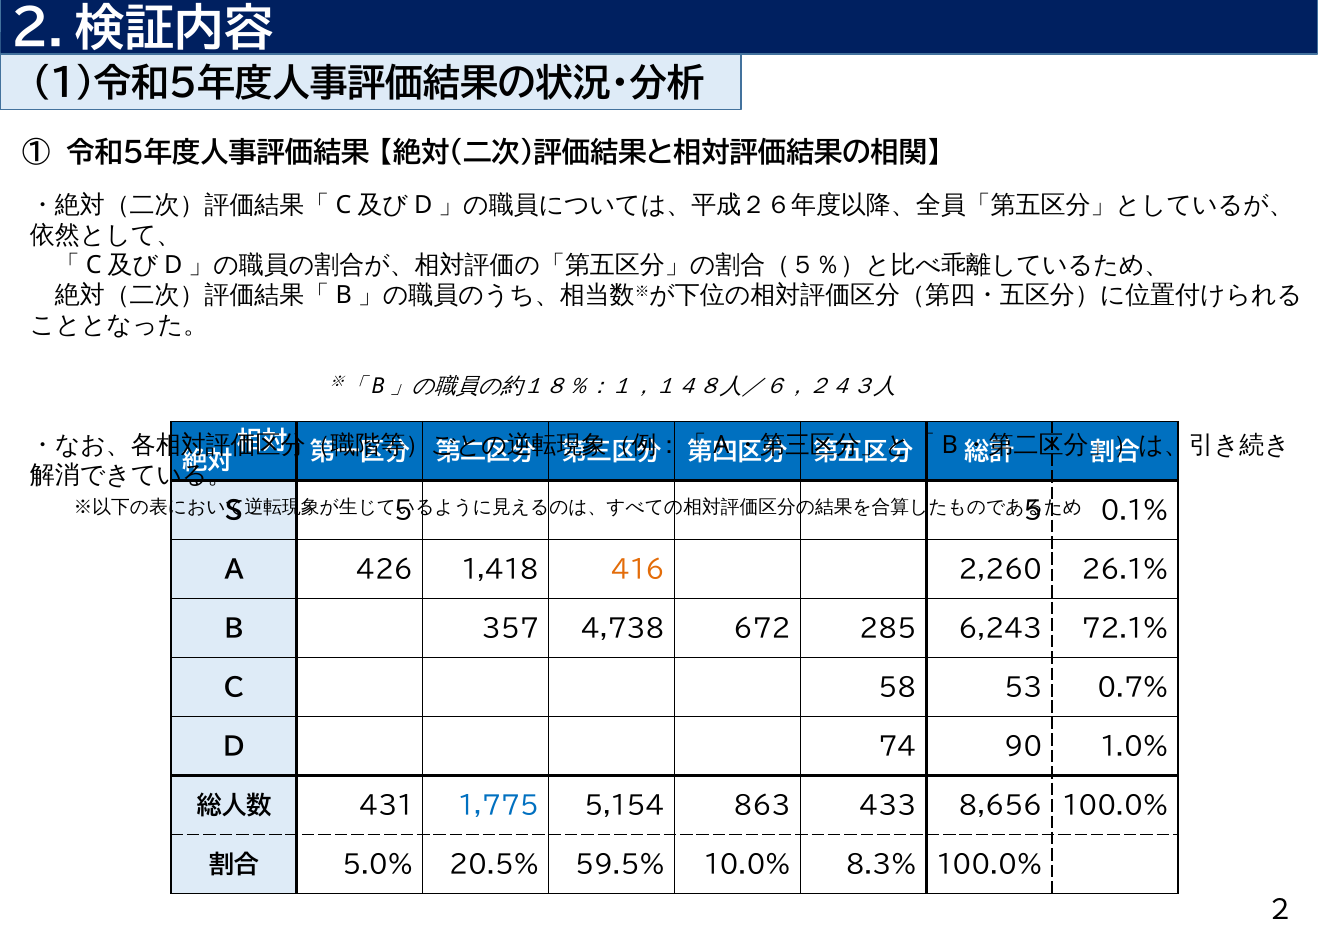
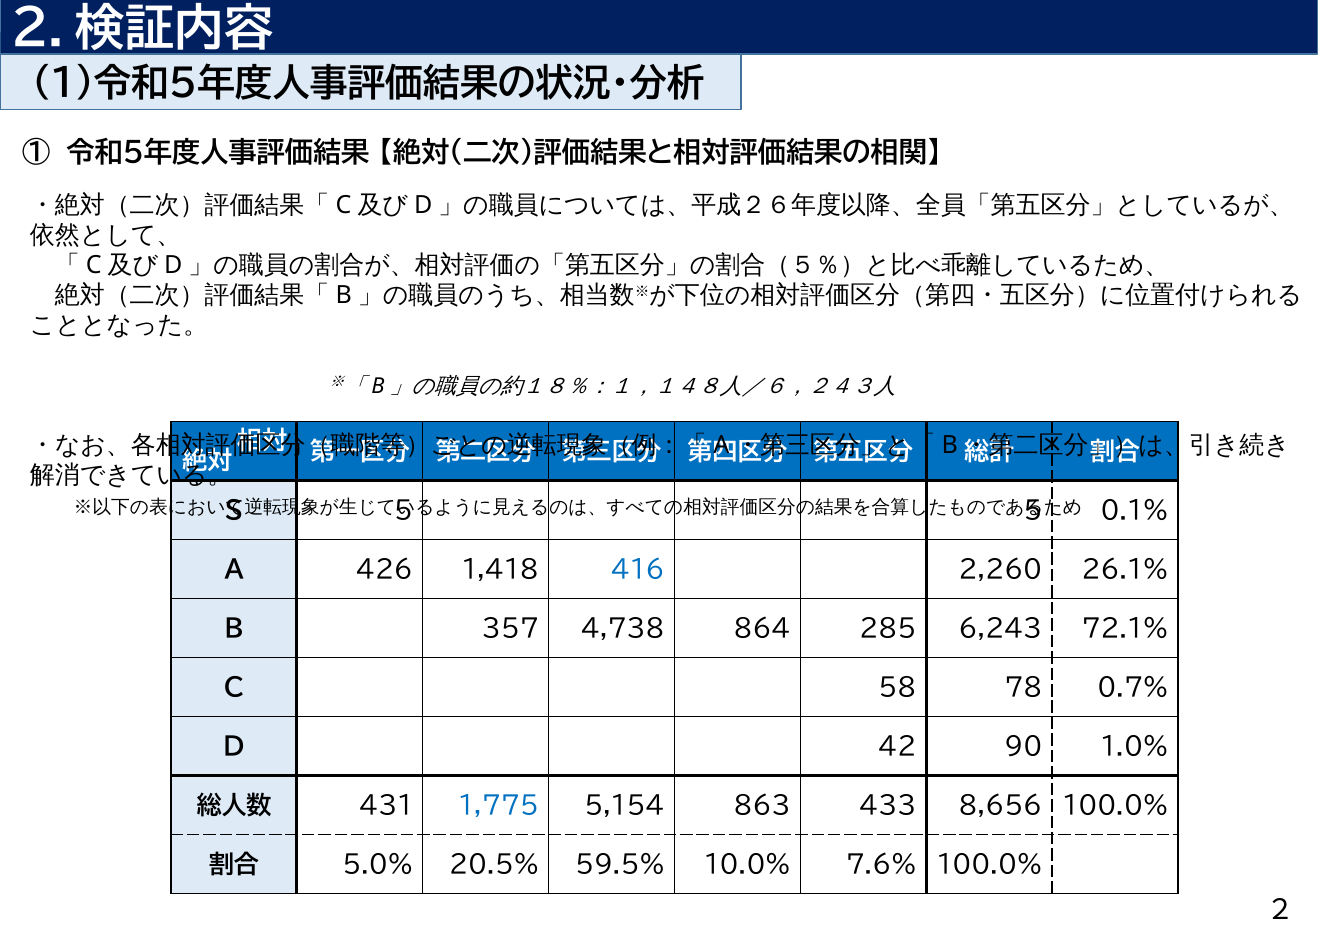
416 colour: orange -> blue
672: 672 -> 864
53: 53 -> 78
74: 74 -> 42
8.3%: 8.3% -> 7.6%
